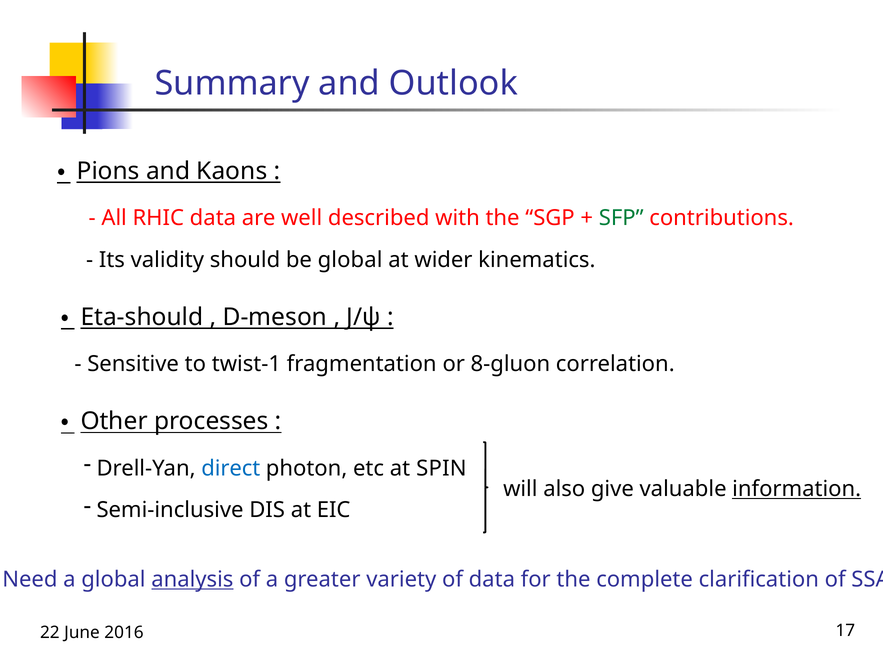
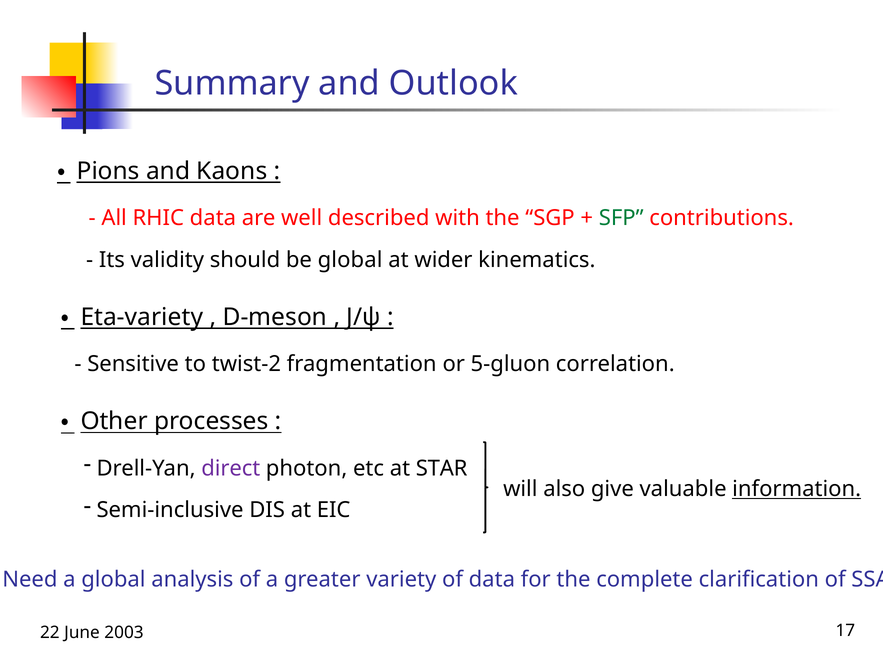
Eta-should: Eta-should -> Eta-variety
twist-1: twist-1 -> twist-2
8-gluon: 8-gluon -> 5-gluon
direct colour: blue -> purple
SPIN: SPIN -> STAR
analysis underline: present -> none
2016: 2016 -> 2003
